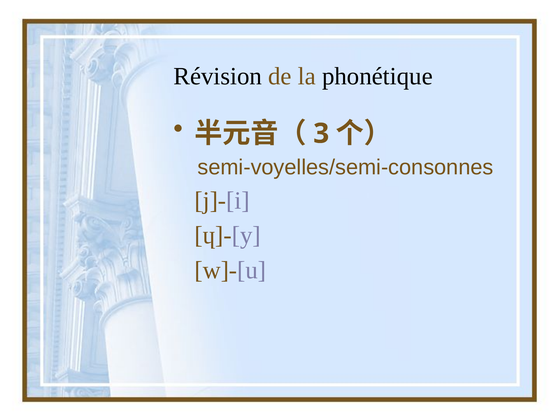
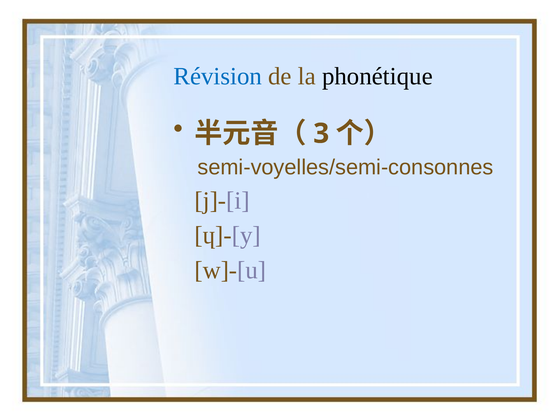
Révision colour: black -> blue
